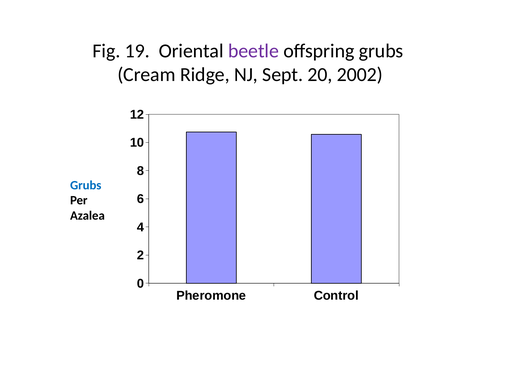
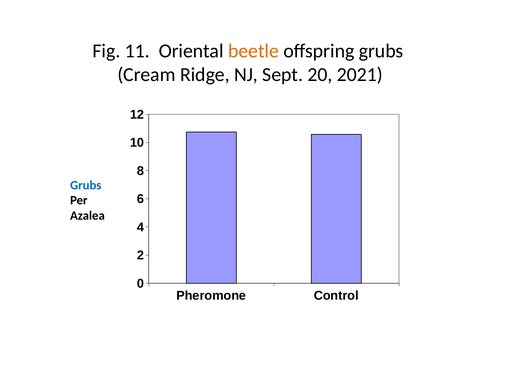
19: 19 -> 11
beetle colour: purple -> orange
2002: 2002 -> 2021
